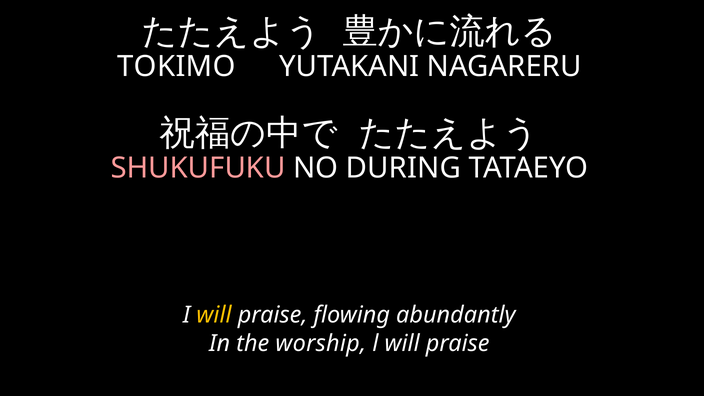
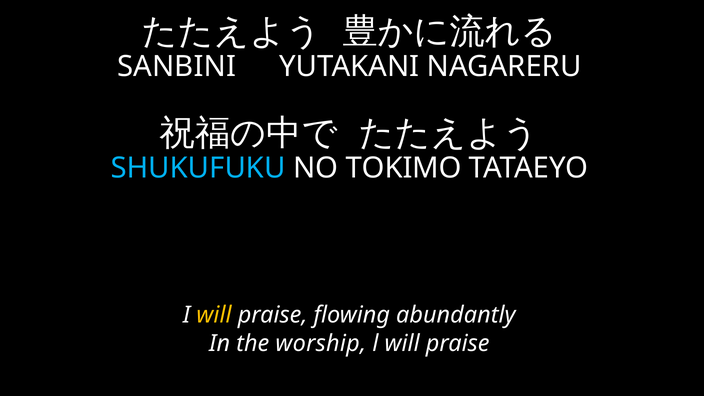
TOKIMO: TOKIMO -> SANBINI
SHUKUFUKU colour: pink -> light blue
DURING: DURING -> TOKIMO
